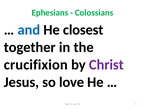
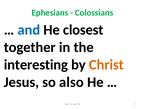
crucifixion: crucifixion -> interesting
Christ colour: purple -> orange
love: love -> also
